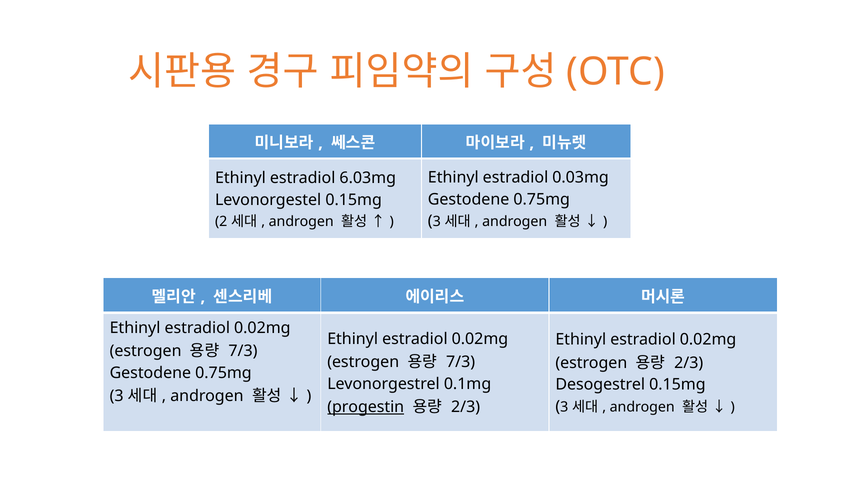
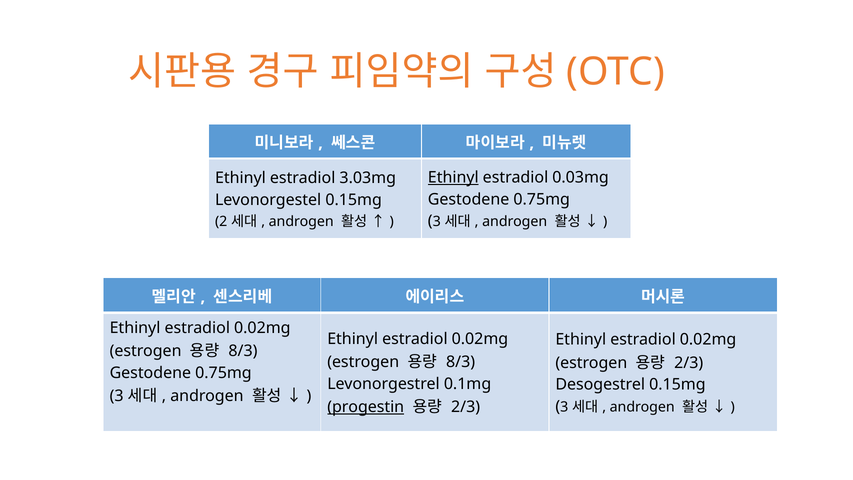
Ethinyl at (453, 177) underline: none -> present
6.03mg: 6.03mg -> 3.03mg
7/3 at (243, 351): 7/3 -> 8/3
7/3 at (461, 362): 7/3 -> 8/3
